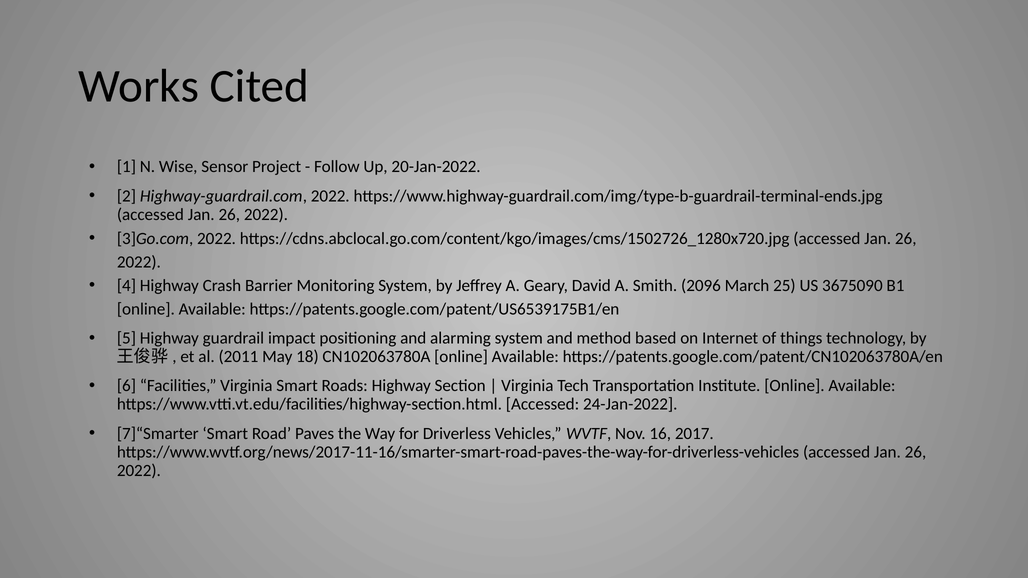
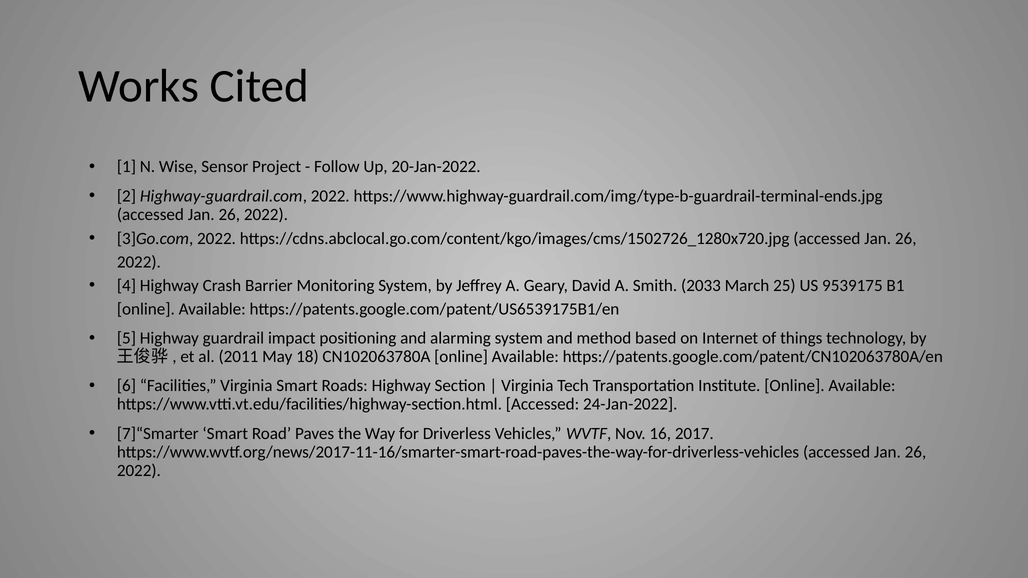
2096: 2096 -> 2033
3675090: 3675090 -> 9539175
